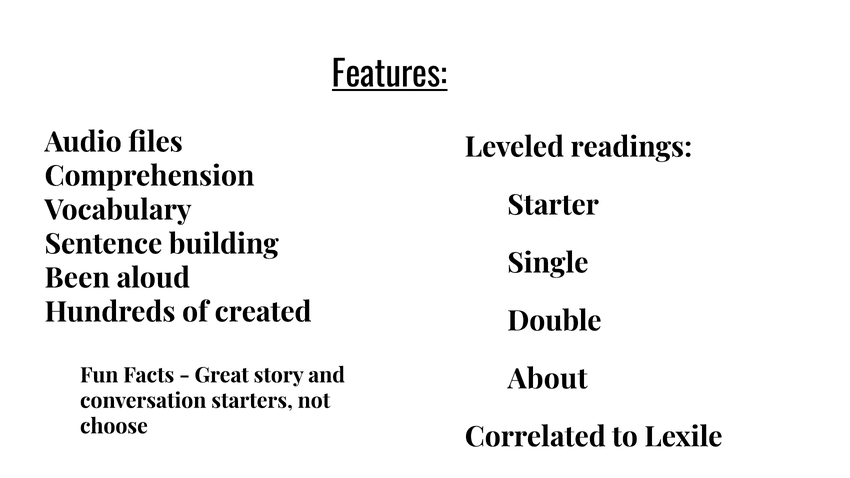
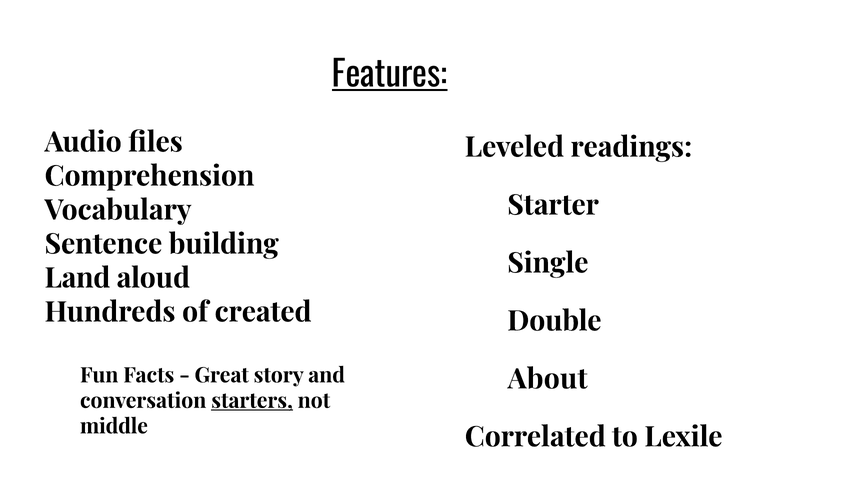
Been: Been -> Land
starters underline: none -> present
choose: choose -> middle
